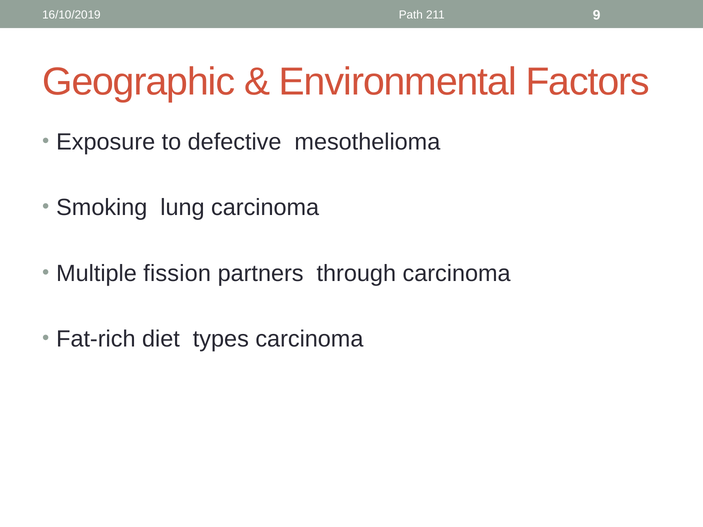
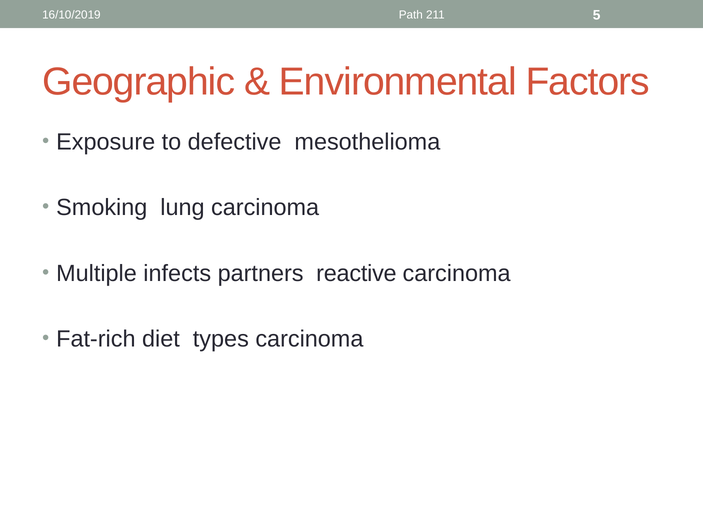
9: 9 -> 5
fission: fission -> infects
through: through -> reactive
